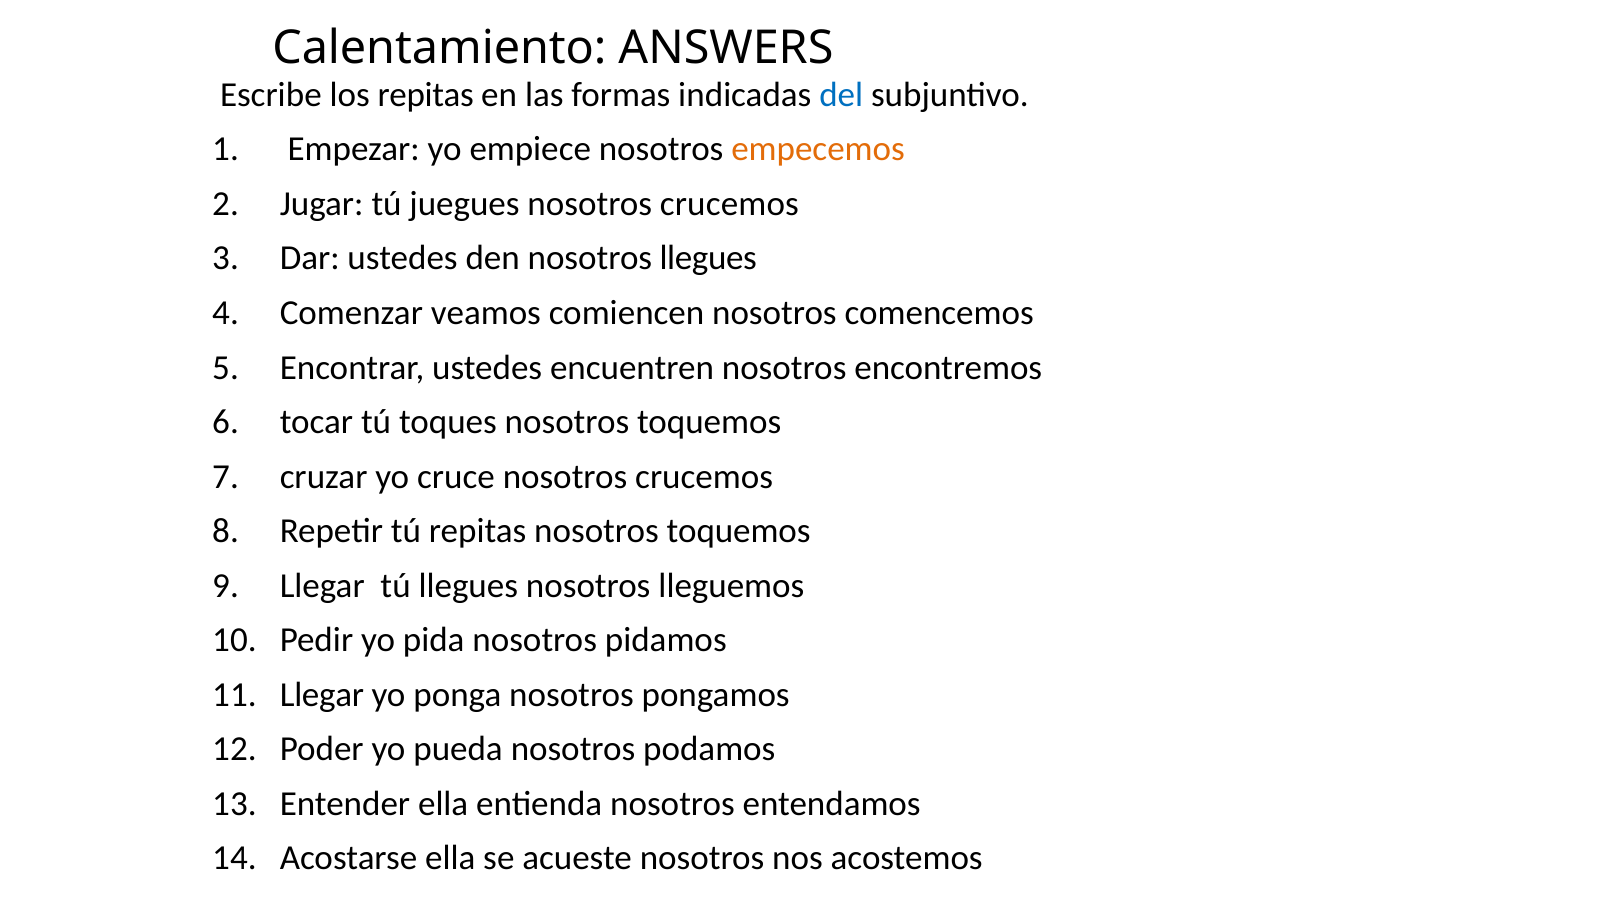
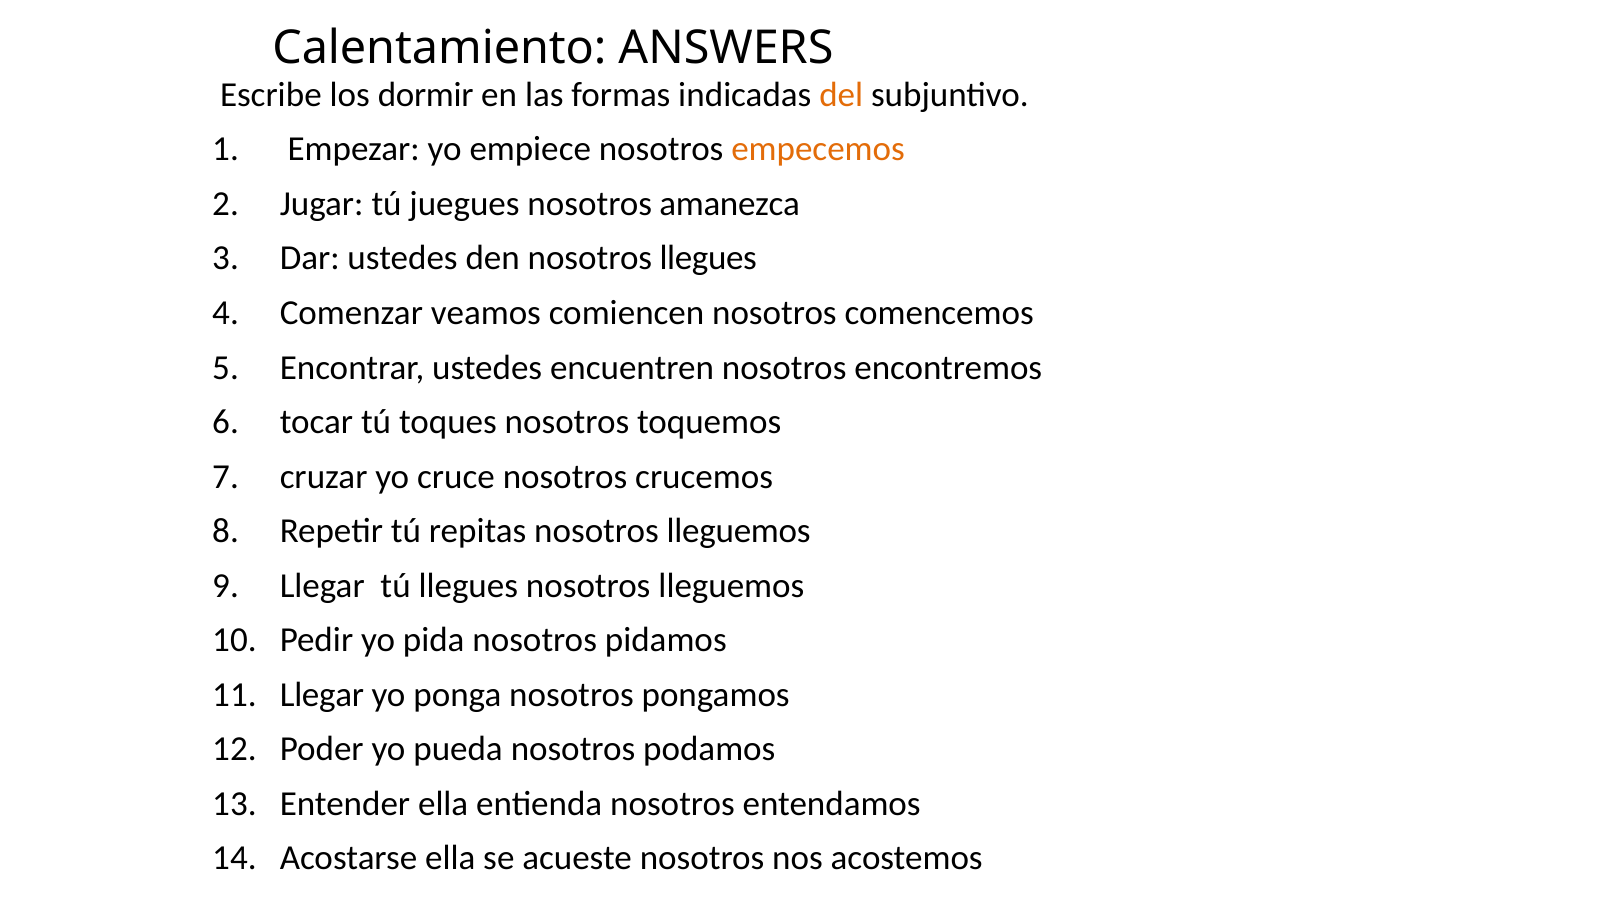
los repitas: repitas -> dormir
del colour: blue -> orange
juegues nosotros crucemos: crucemos -> amanezca
repitas nosotros toquemos: toquemos -> lleguemos
